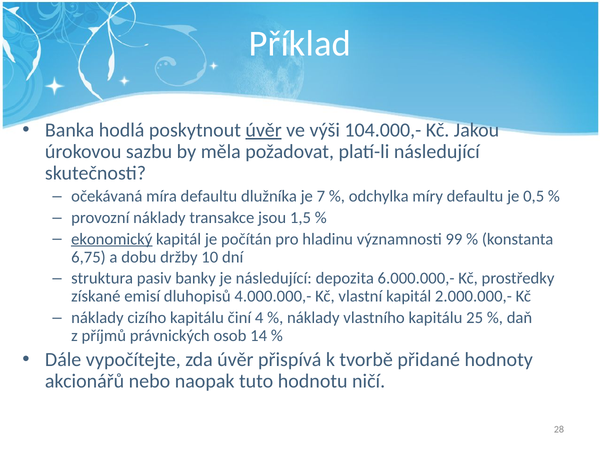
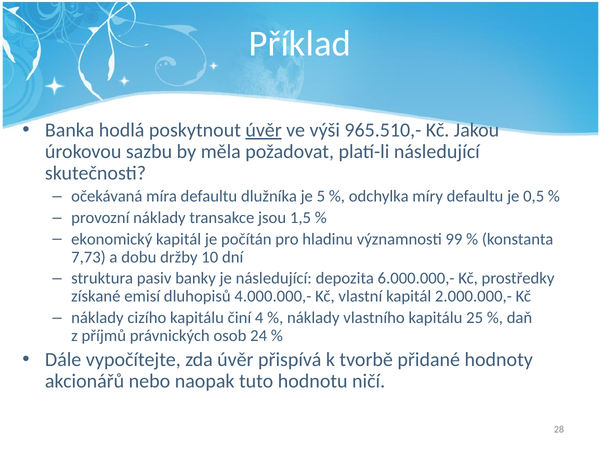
104.000,-: 104.000,- -> 965.510,-
7: 7 -> 5
ekonomický underline: present -> none
6,75: 6,75 -> 7,73
14: 14 -> 24
